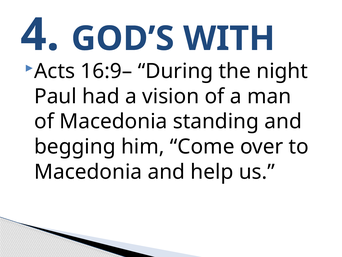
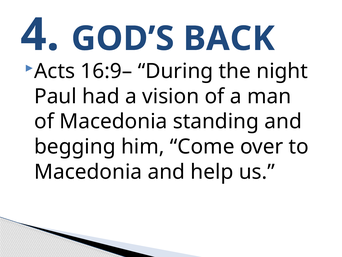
WITH: WITH -> BACK
